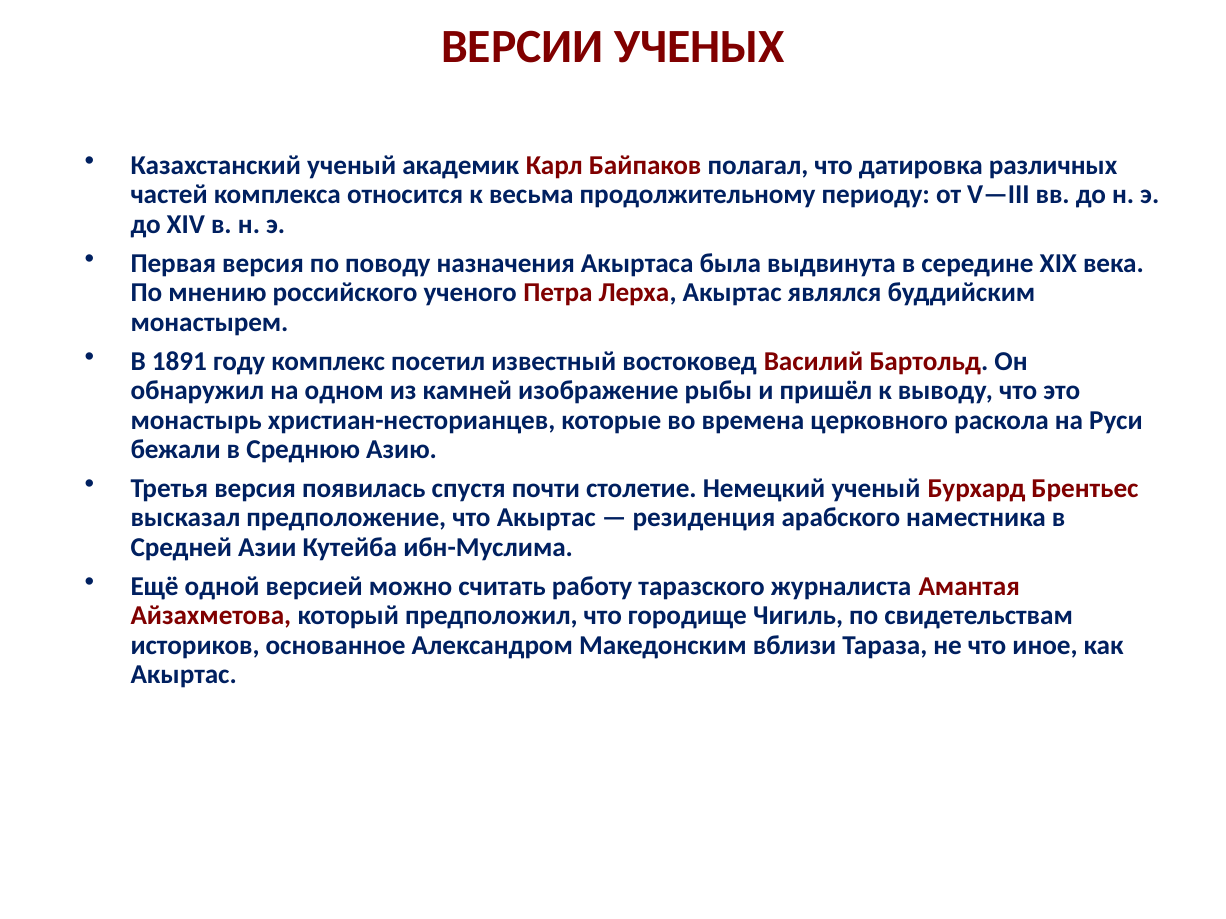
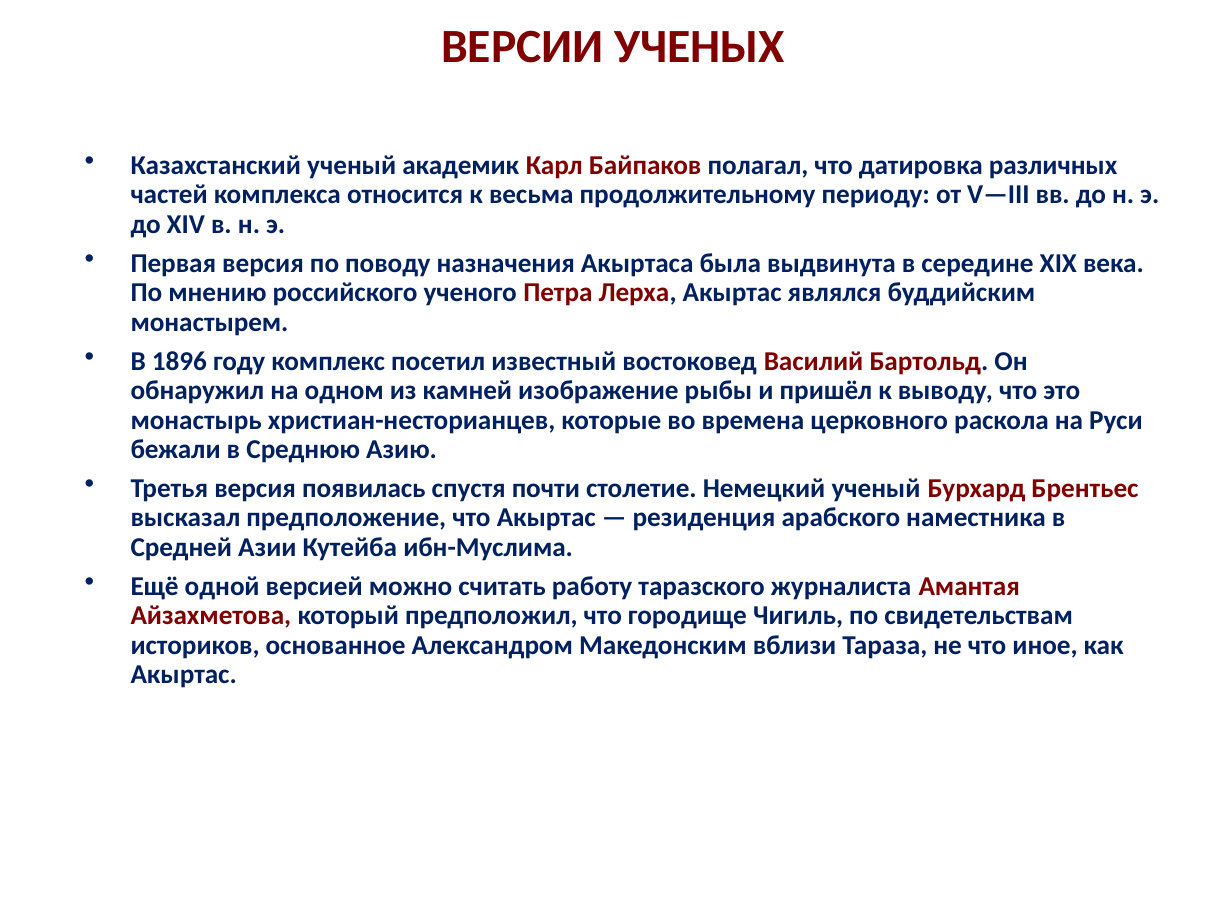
1891: 1891 -> 1896
